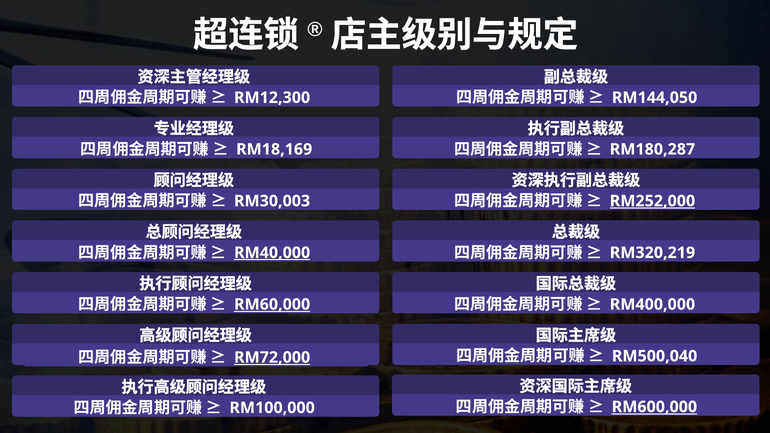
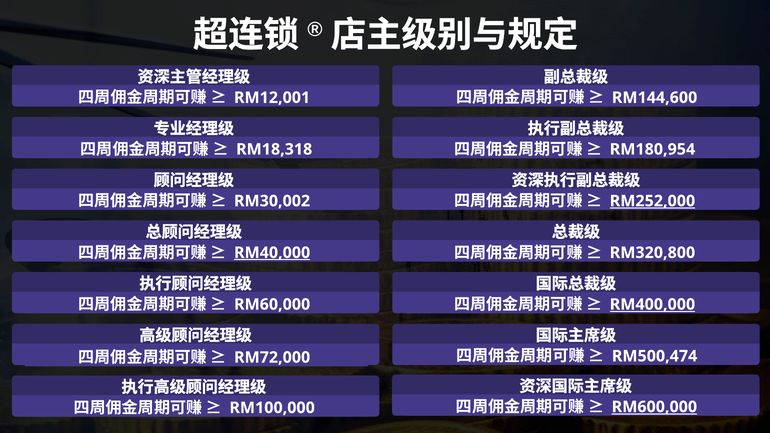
RM12,300: RM12,300 -> RM12,001
RM144,050: RM144,050 -> RM144,600
RM18,169: RM18,169 -> RM18,318
RM180,287: RM180,287 -> RM180,954
RM30,003: RM30,003 -> RM30,002
RM320,219: RM320,219 -> RM320,800
RM60,000 underline: present -> none
RM400,000 underline: none -> present
RM500,040: RM500,040 -> RM500,474
RM72,000 underline: present -> none
